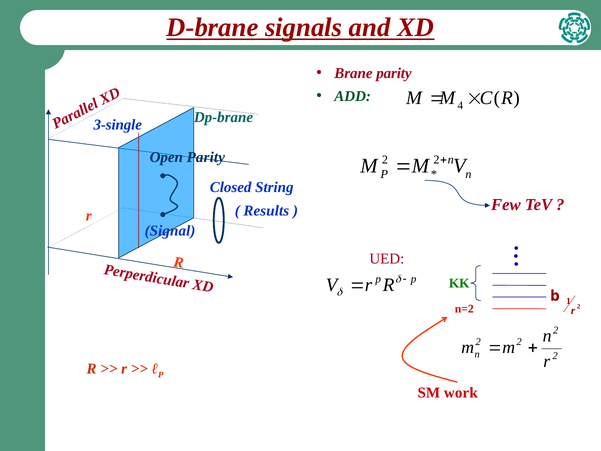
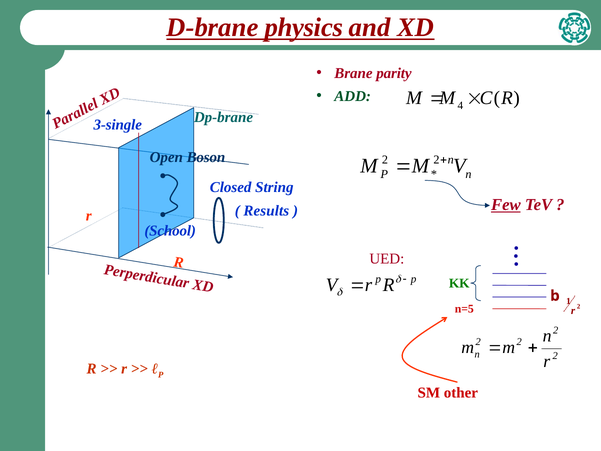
signals: signals -> physics
Open Parity: Parity -> Boson
Few underline: none -> present
Signal: Signal -> School
n=2: n=2 -> n=5
work: work -> other
